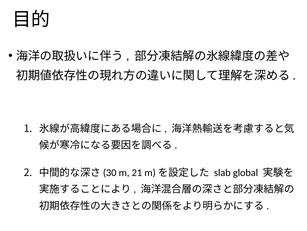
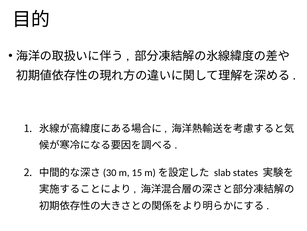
21: 21 -> 15
global: global -> states
